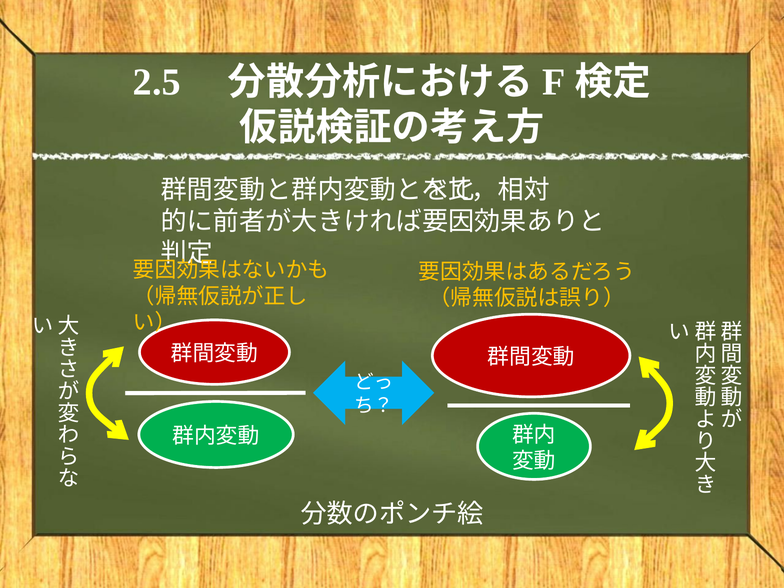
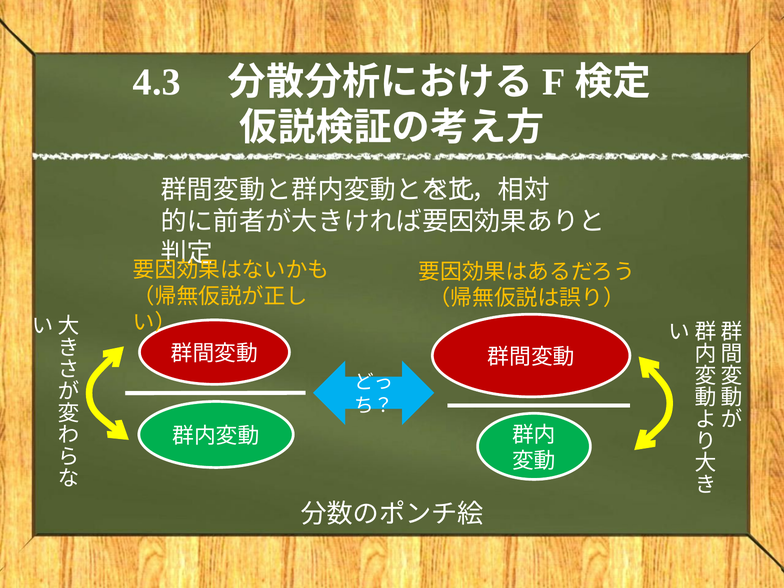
2.5: 2.5 -> 4.3
